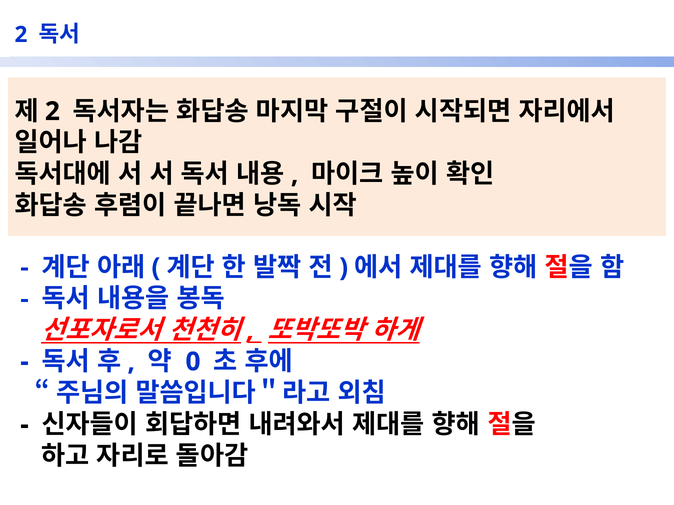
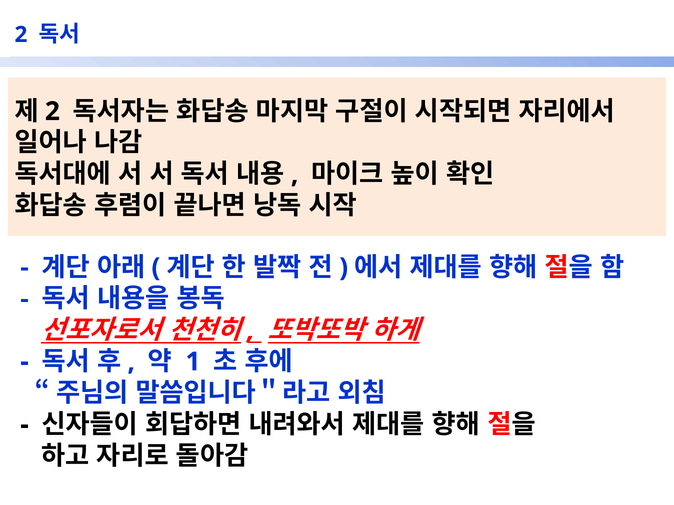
0: 0 -> 1
